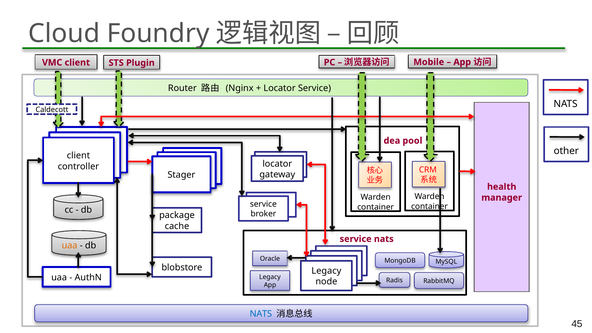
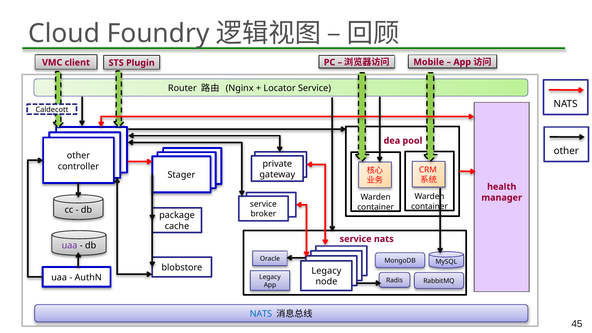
client at (78, 156): client -> other
locator at (277, 164): locator -> private
uaa at (70, 246) colour: orange -> purple
